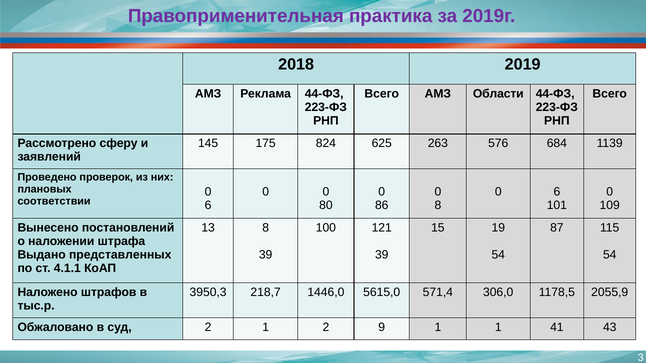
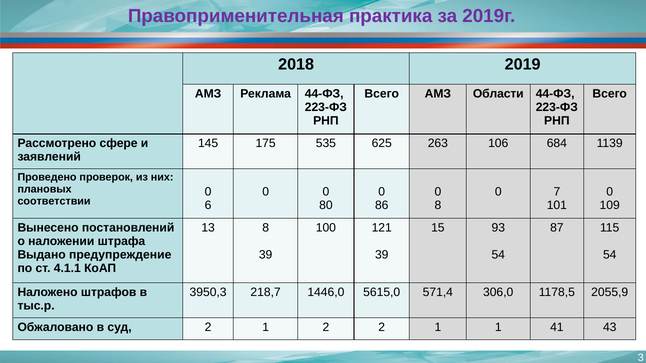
сферу: сферу -> сфере
824: 824 -> 535
576: 576 -> 106
6 at (557, 192): 6 -> 7
19: 19 -> 93
представленных: представленных -> предупреждение
2 9: 9 -> 2
